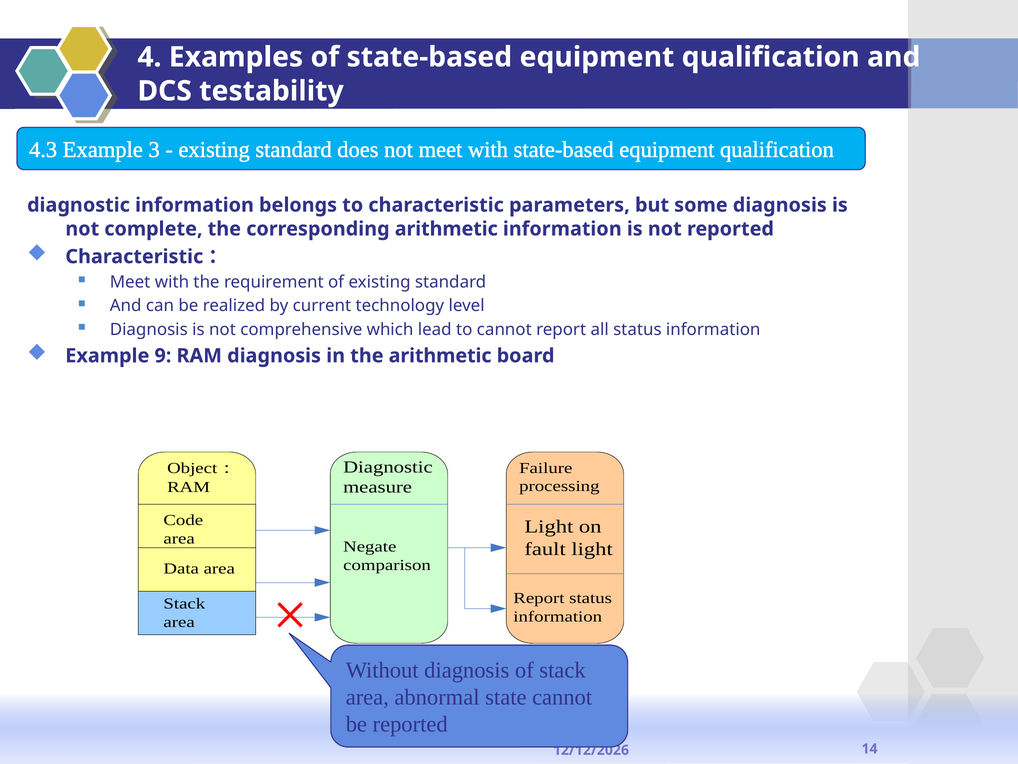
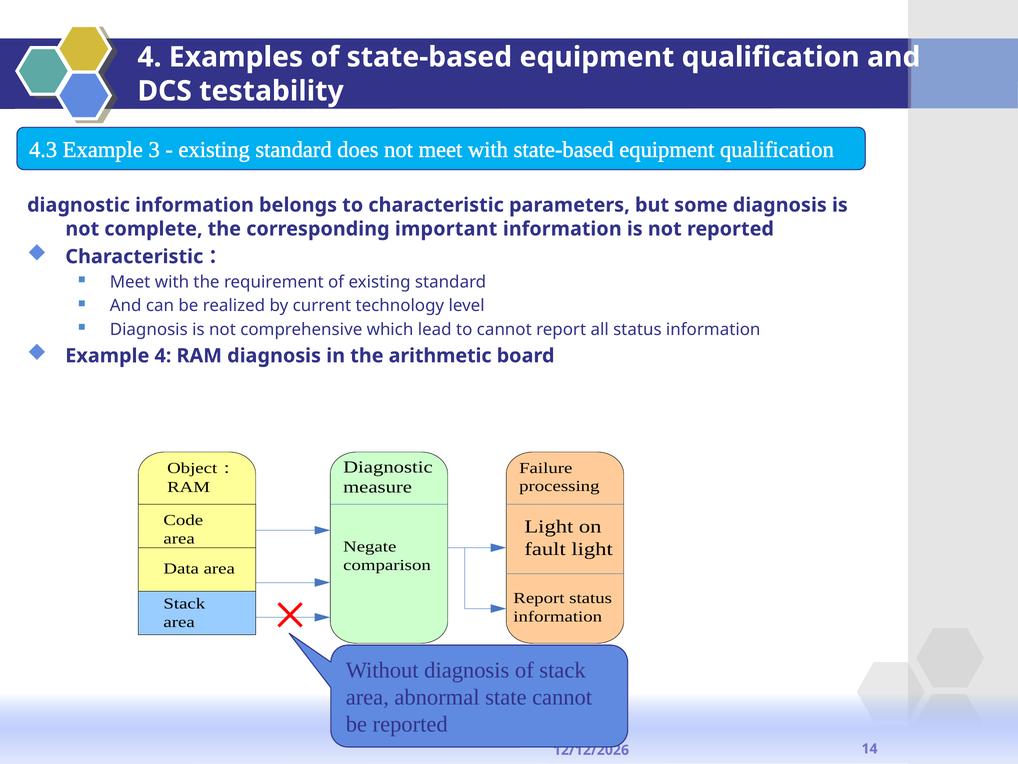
corresponding arithmetic: arithmetic -> important
Example 9: 9 -> 4
